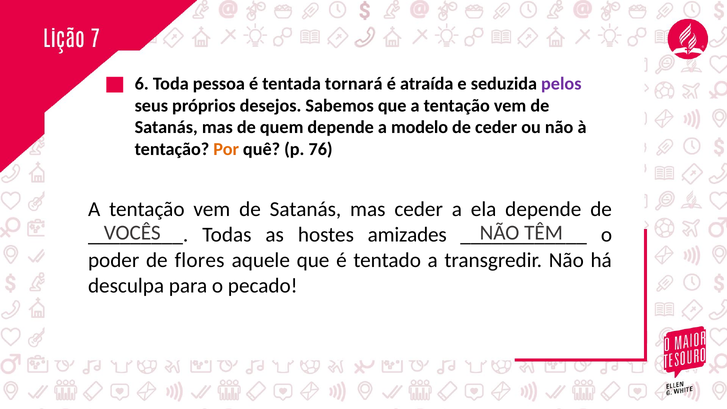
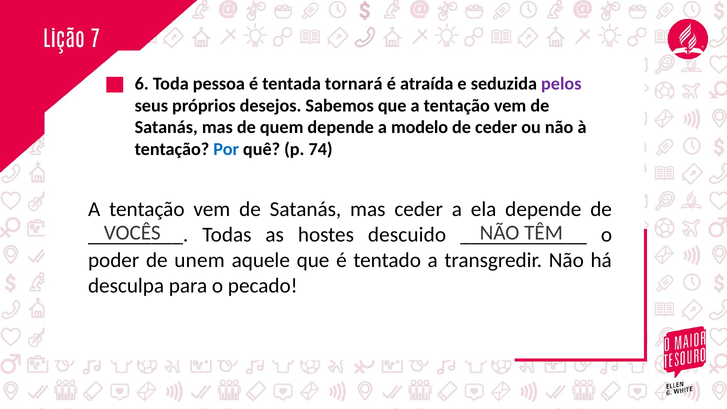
Por colour: orange -> blue
76: 76 -> 74
amizades: amizades -> descuido
flores: flores -> unem
